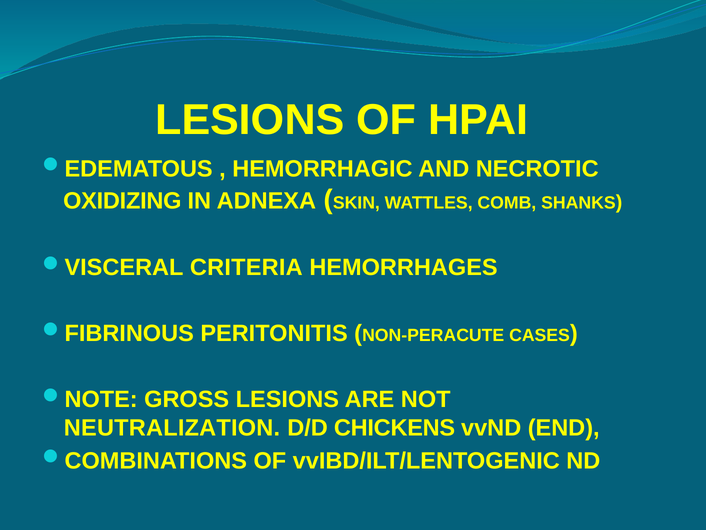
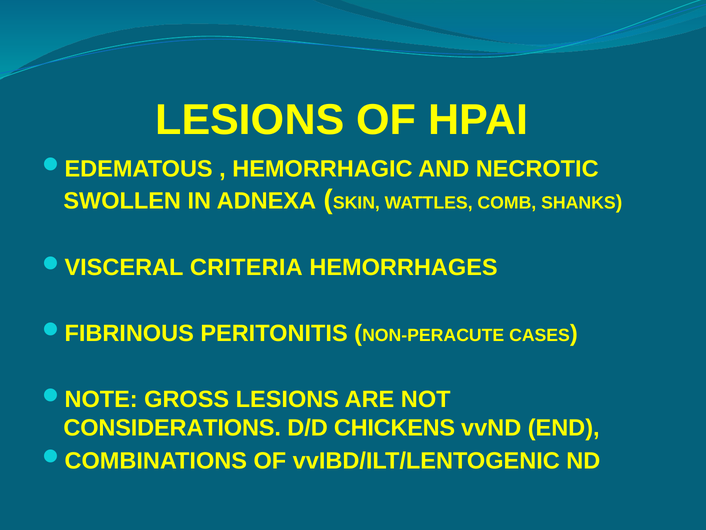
OXIDIZING: OXIDIZING -> SWOLLEN
NEUTRALIZATION: NEUTRALIZATION -> CONSIDERATIONS
